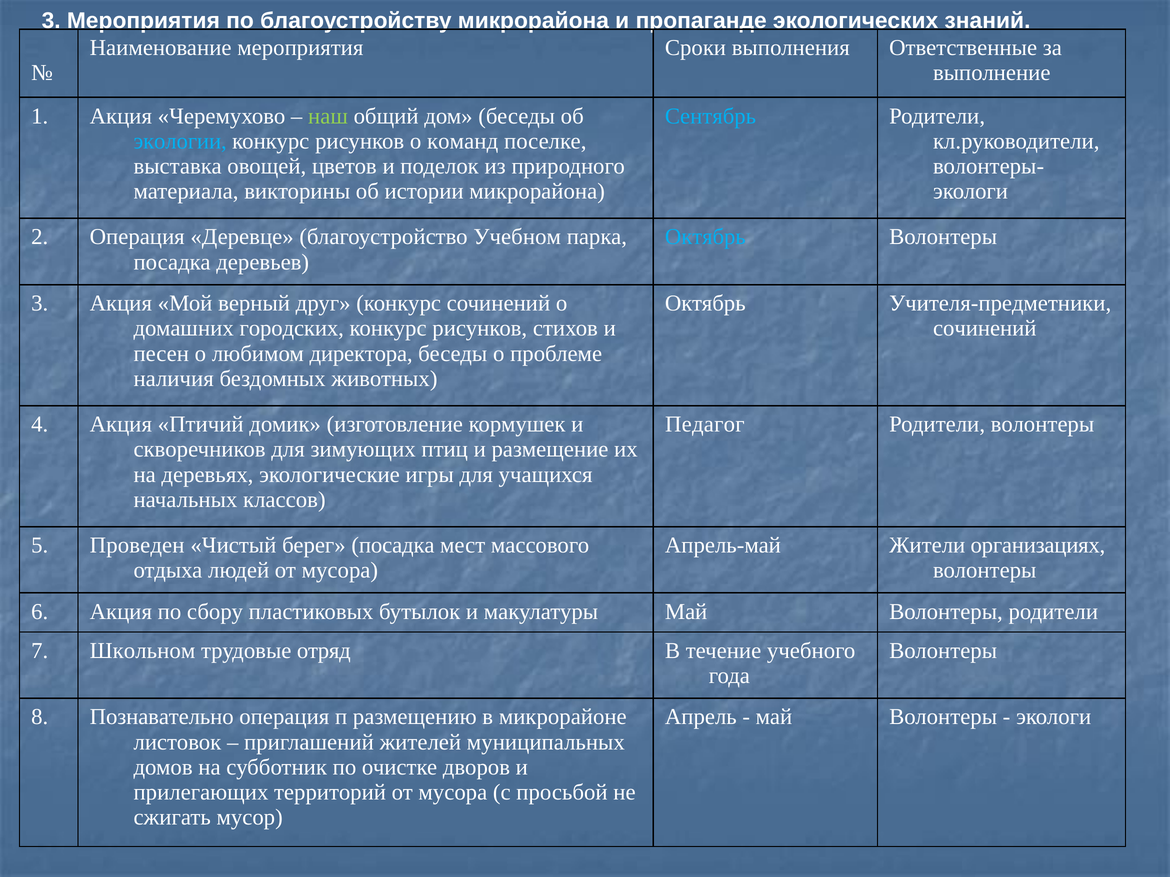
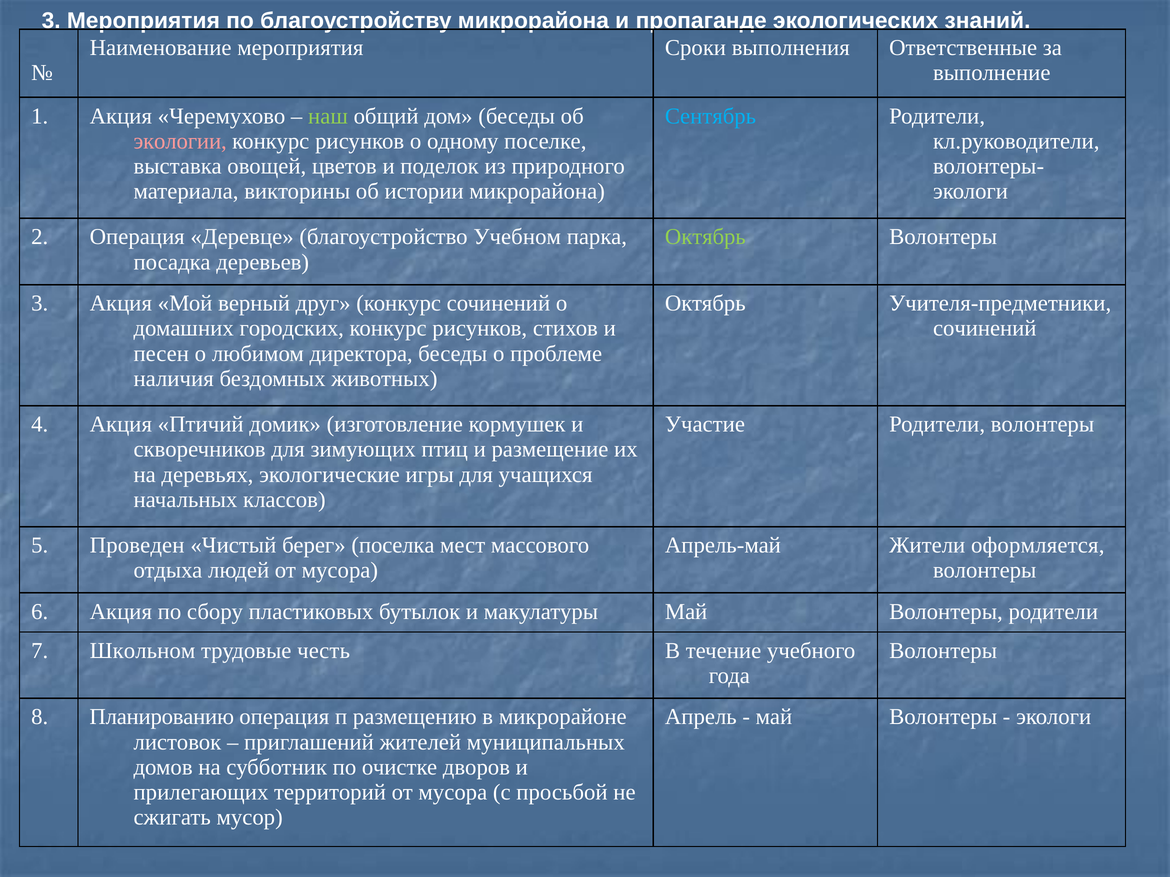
экологии colour: light blue -> pink
команд: команд -> одному
Октябрь at (705, 237) colour: light blue -> light green
Педагог: Педагог -> Участие
берег посадка: посадка -> поселка
организациях: организациях -> оформляется
отряд: отряд -> честь
Познавательно: Познавательно -> Планированию
